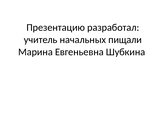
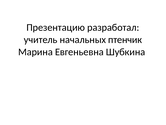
пищали: пищали -> птенчик
